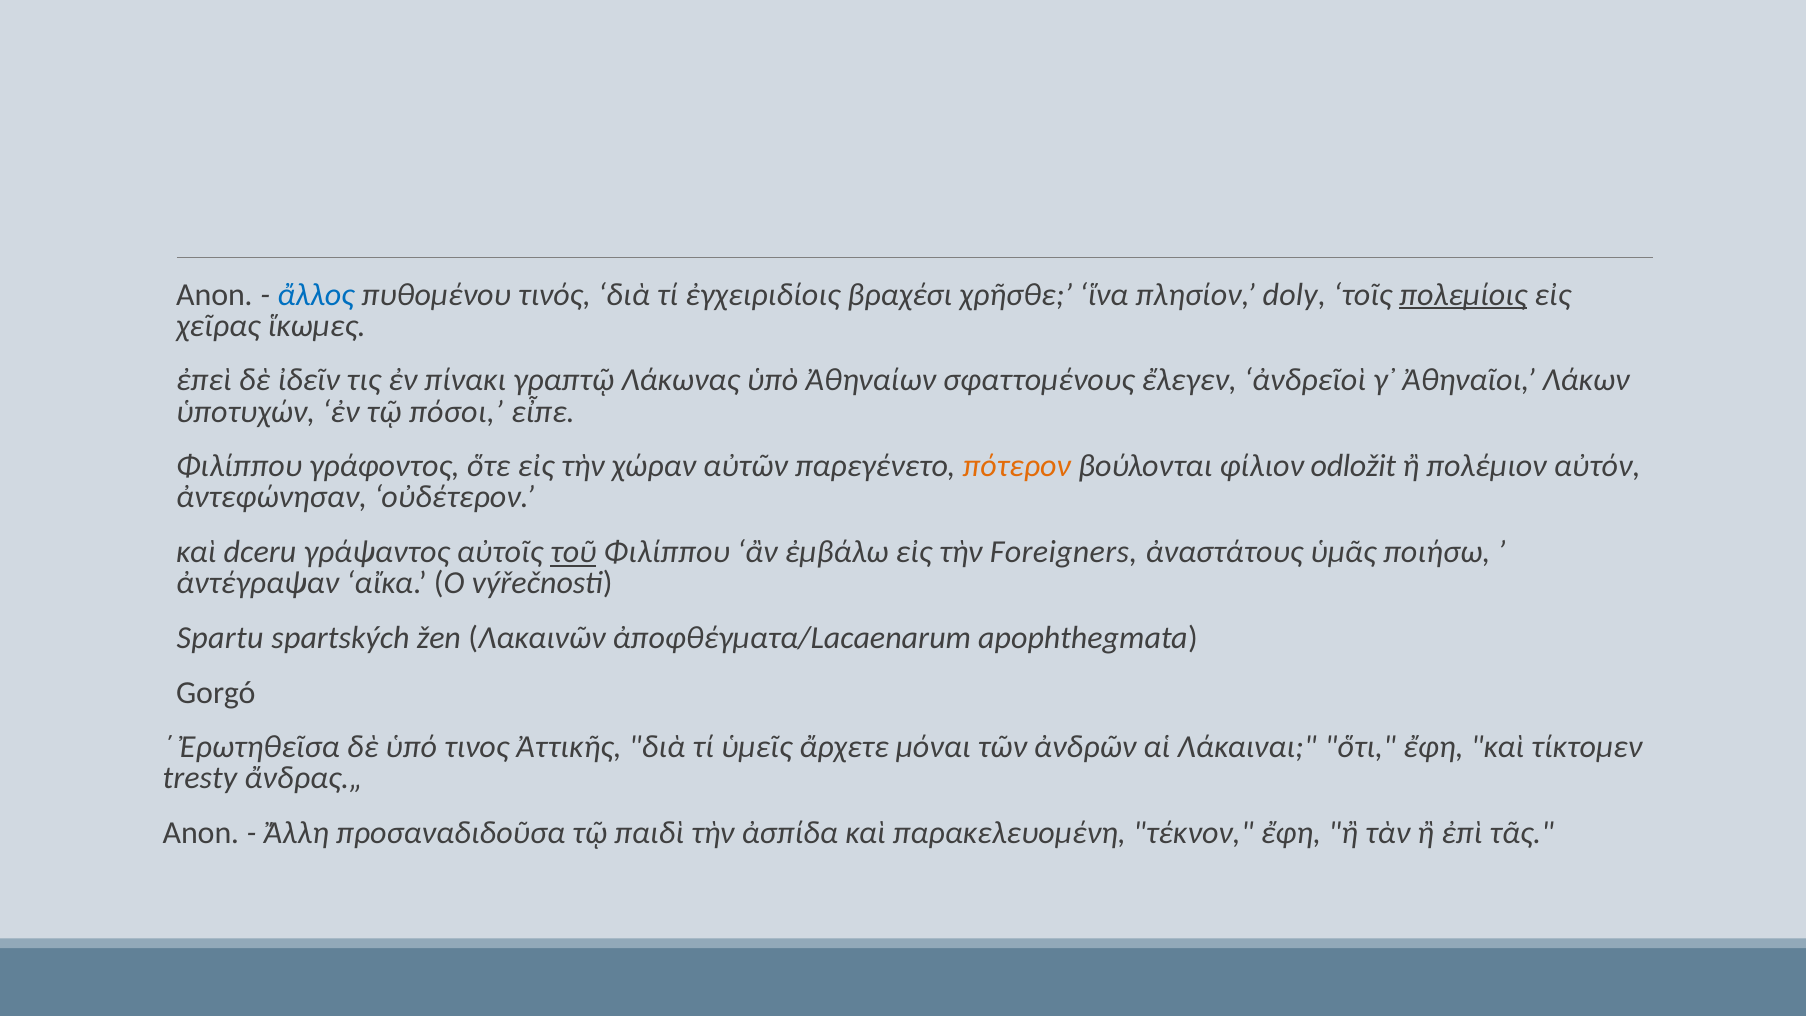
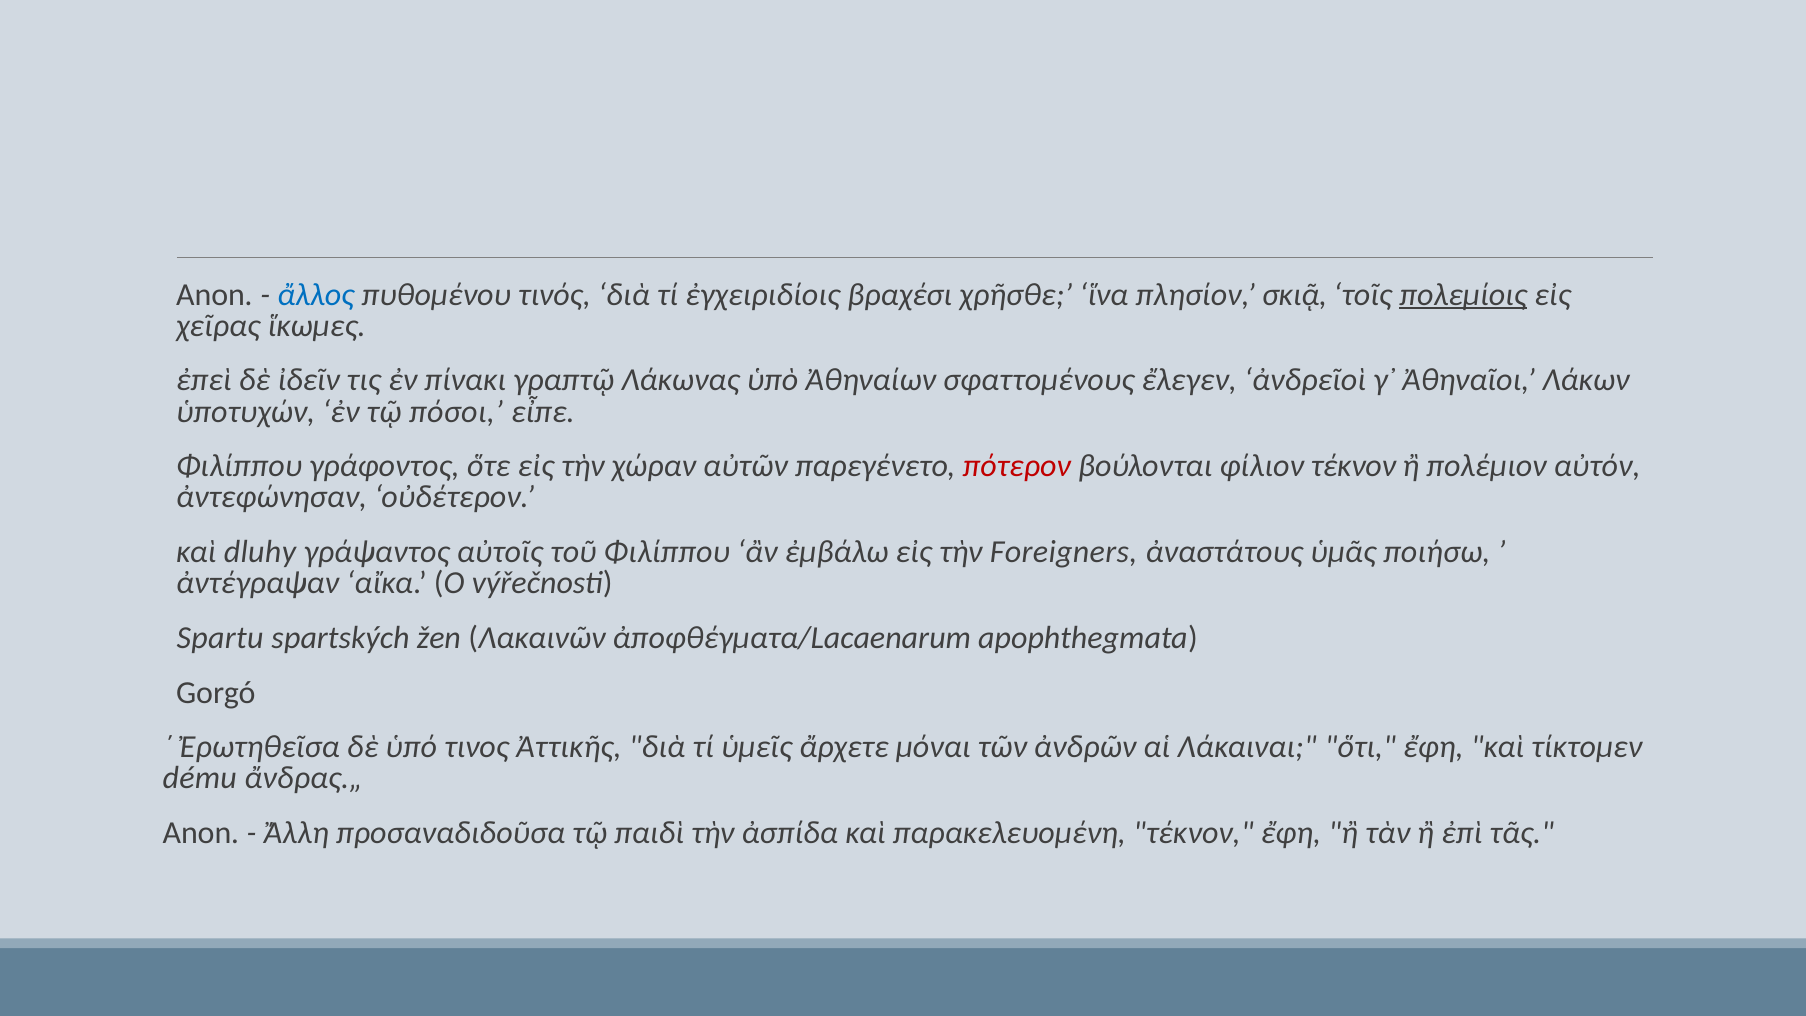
doly: doly -> σκιᾷ
πότερον colour: orange -> red
φίλιον odložit: odložit -> τέκνον
dceru: dceru -> dluhy
τοῦ underline: present -> none
tresty: tresty -> dému
